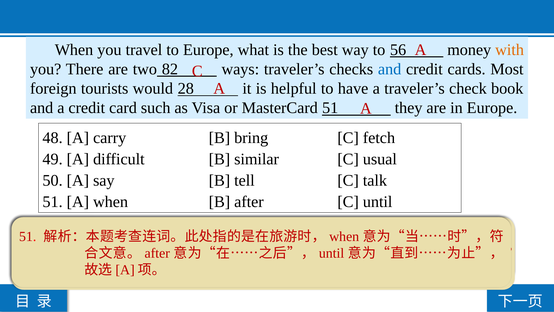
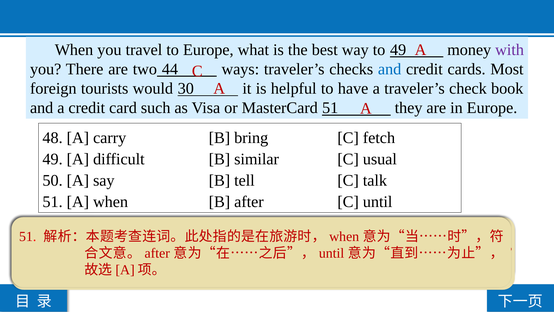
to 56: 56 -> 49
with colour: orange -> purple
82: 82 -> 44
28: 28 -> 30
